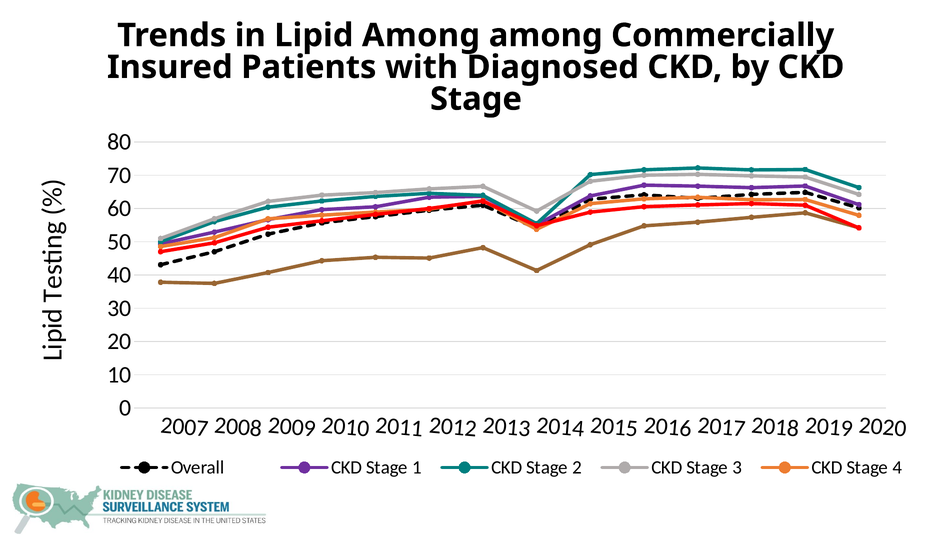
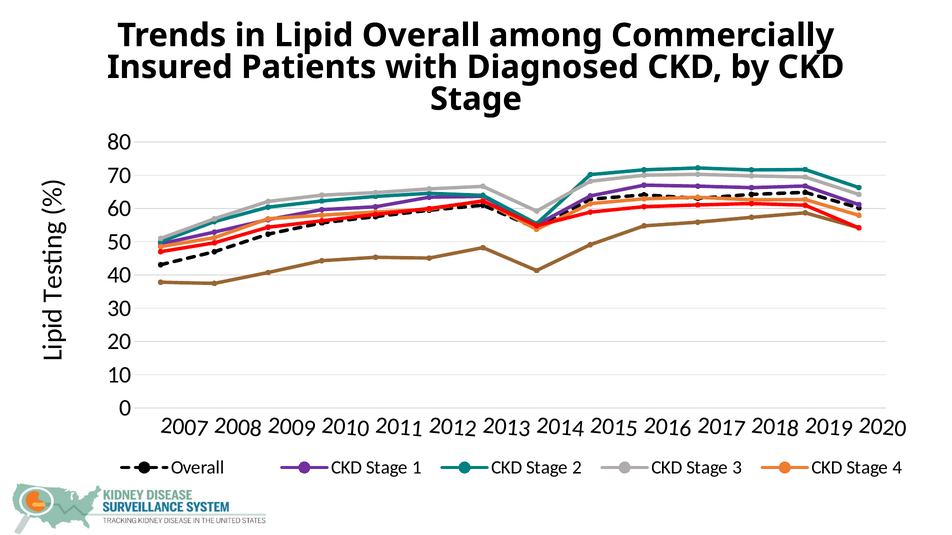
Lipid Among: Among -> Overall
